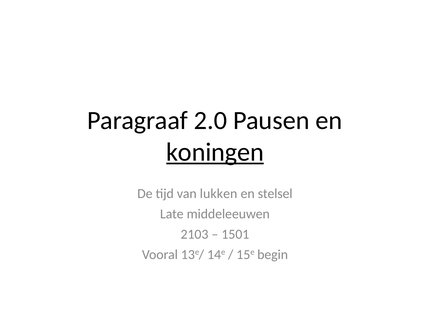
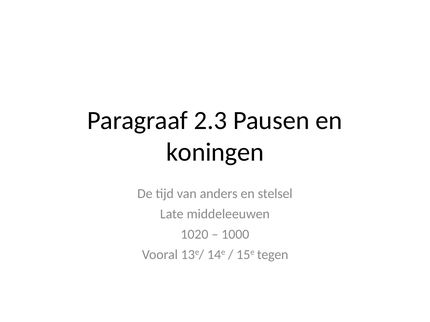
2.0: 2.0 -> 2.3
koningen underline: present -> none
lukken: lukken -> anders
2103: 2103 -> 1020
1501: 1501 -> 1000
begin: begin -> tegen
